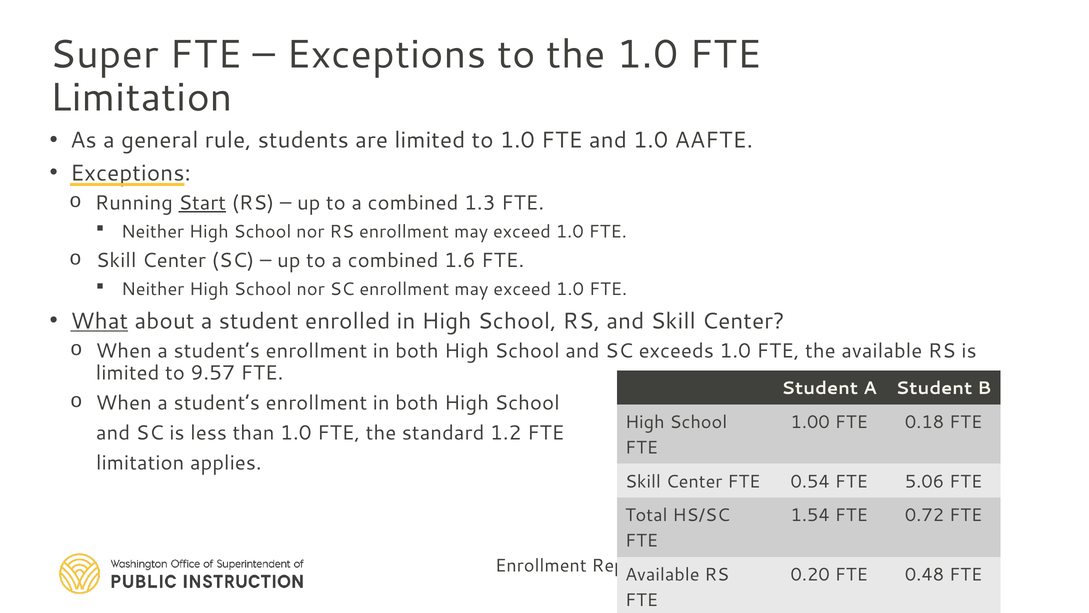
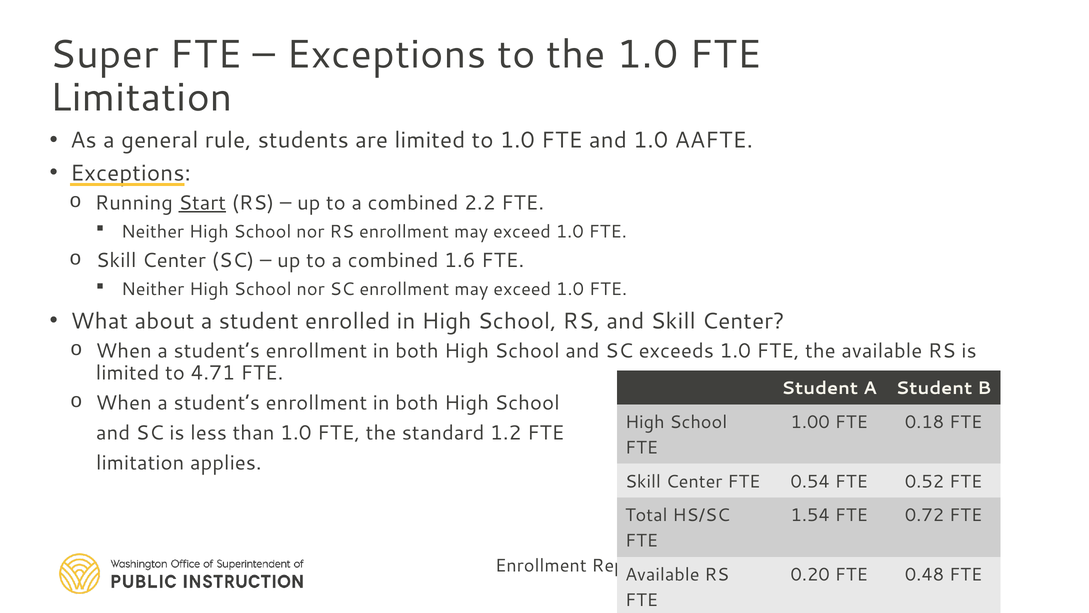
1.3: 1.3 -> 2.2
What underline: present -> none
9.57: 9.57 -> 4.71
5.06: 5.06 -> 0.52
